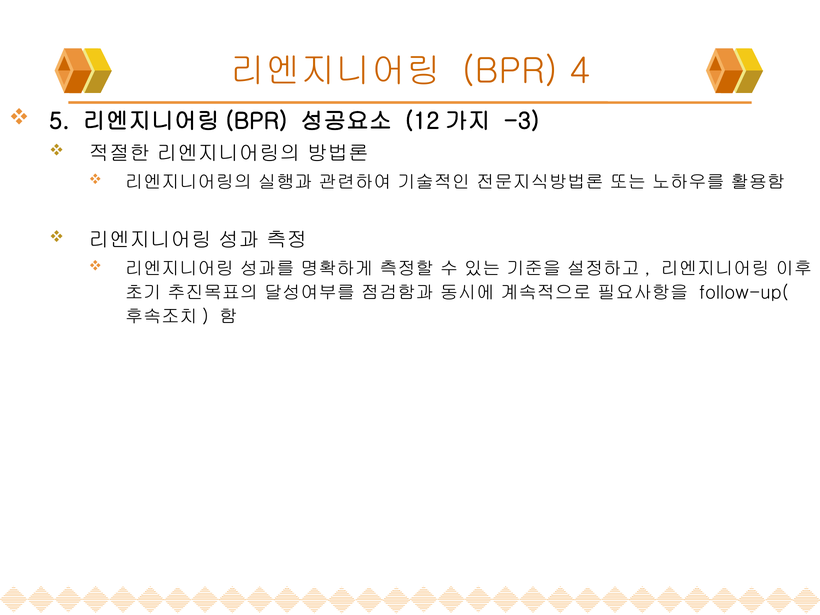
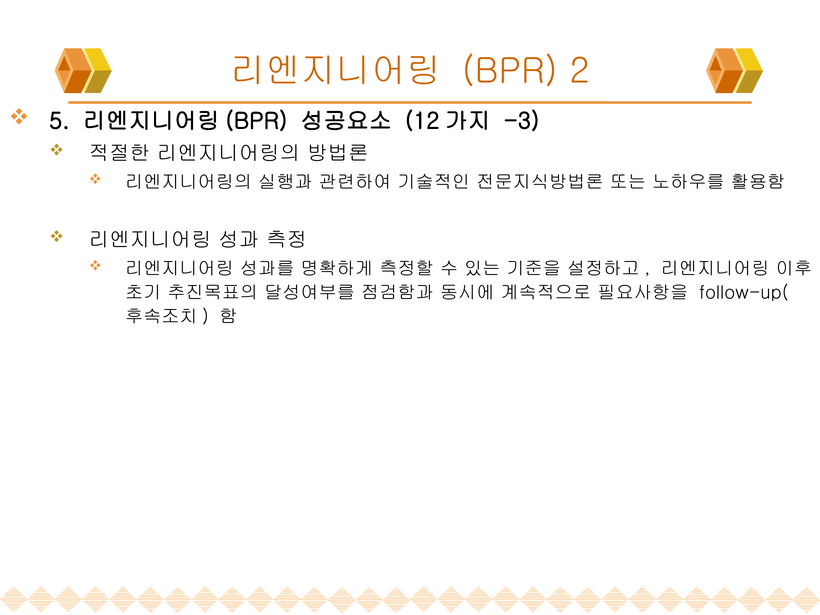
4: 4 -> 2
